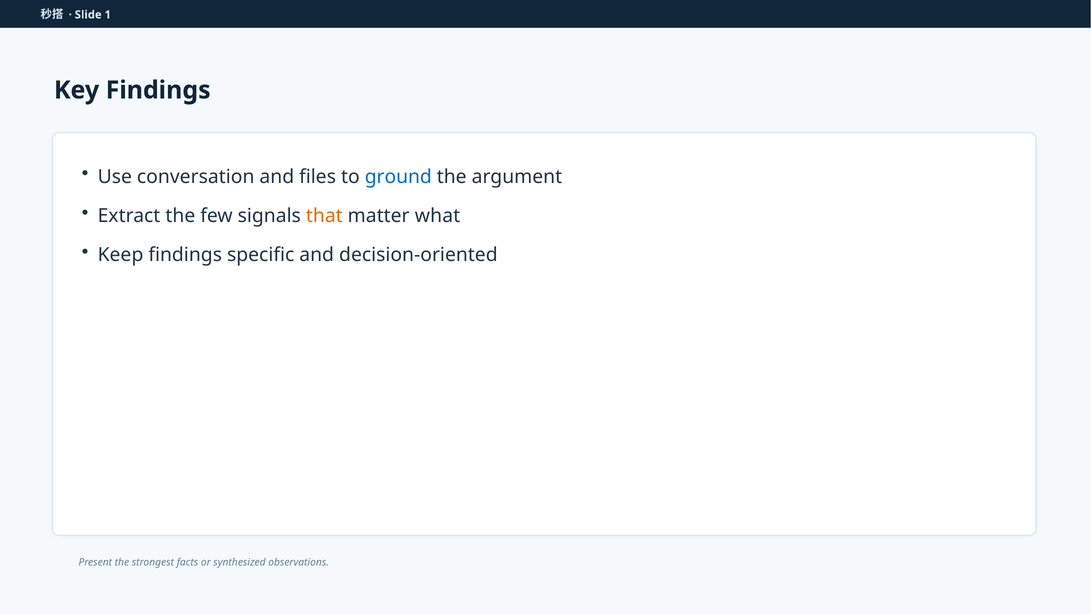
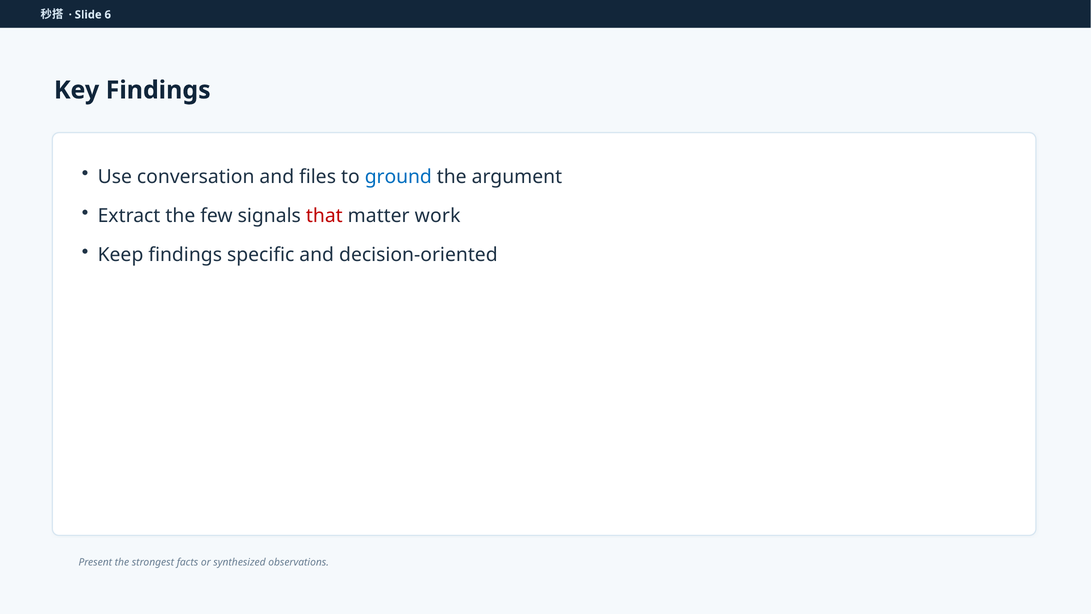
1: 1 -> 6
that colour: orange -> red
what: what -> work
